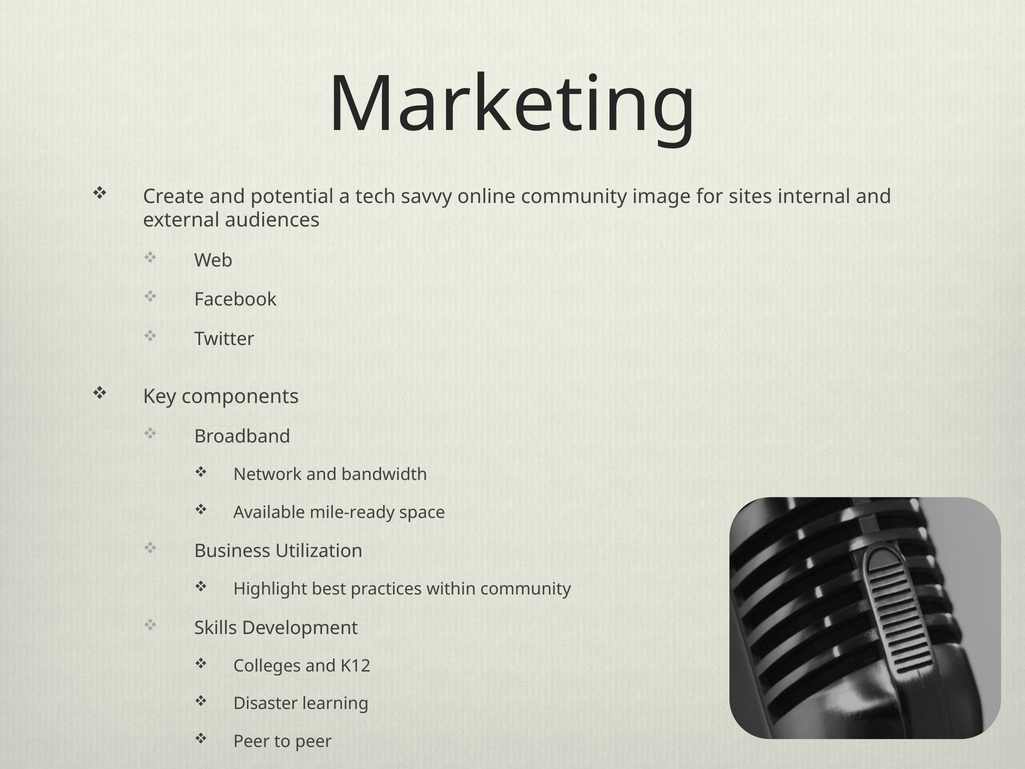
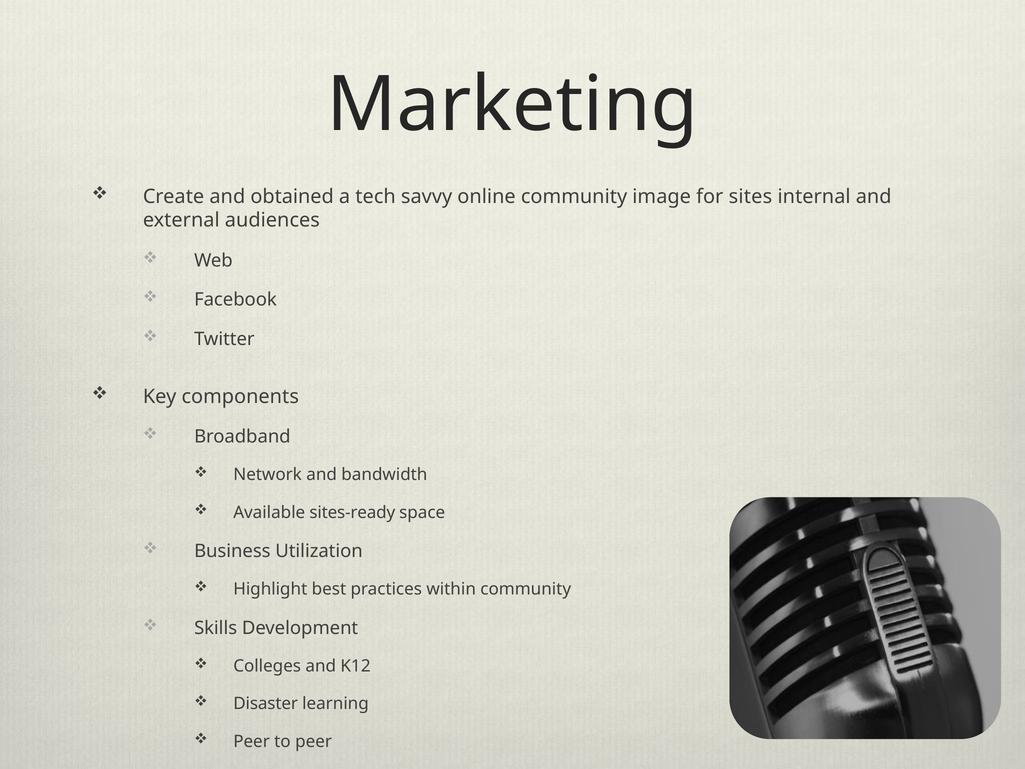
potential: potential -> obtained
mile-ready: mile-ready -> sites-ready
